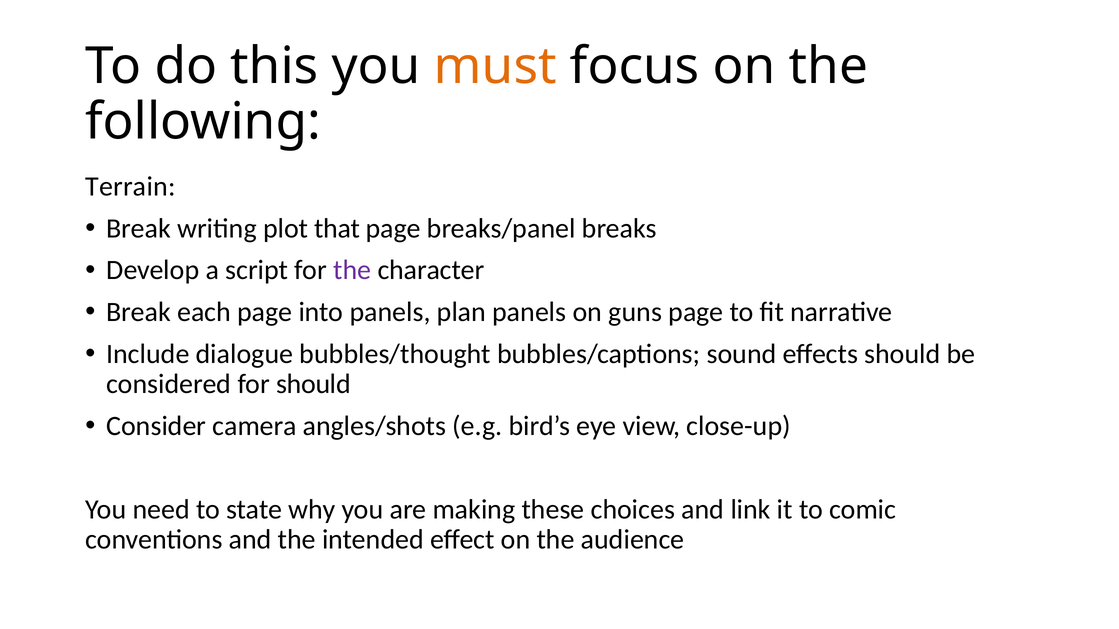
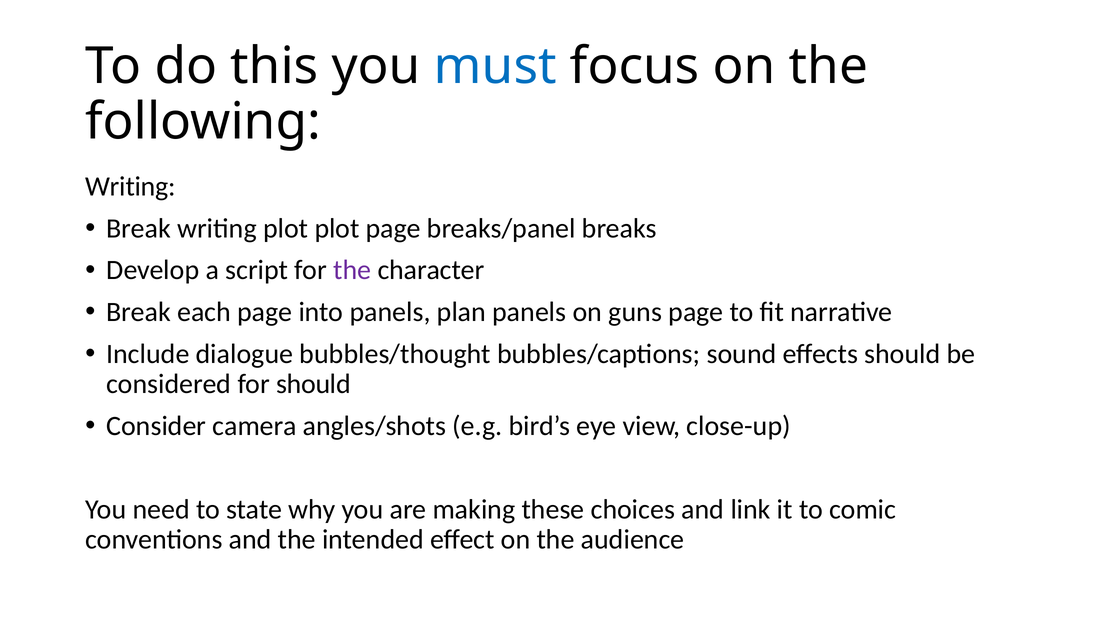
must colour: orange -> blue
Terrain at (130, 187): Terrain -> Writing
plot that: that -> plot
